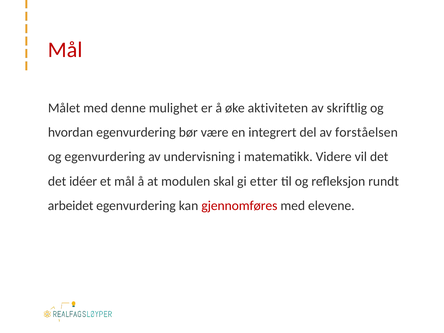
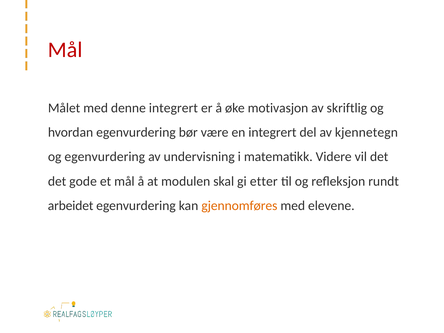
denne mulighet: mulighet -> integrert
aktiviteten: aktiviteten -> motivasjon
forståelsen: forståelsen -> kjennetegn
idéer: idéer -> gode
gjennomføres colour: red -> orange
